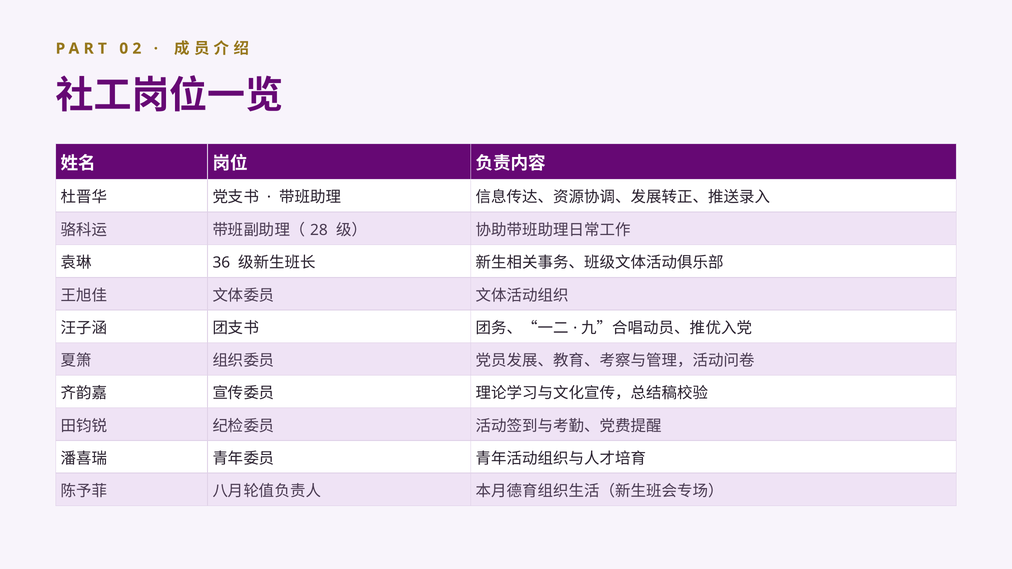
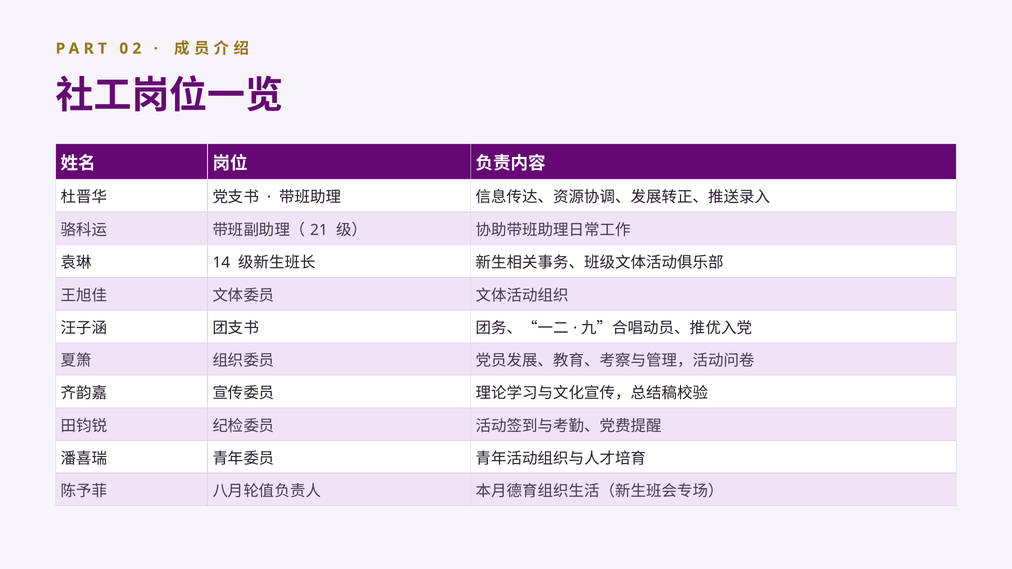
28: 28 -> 21
36: 36 -> 14
